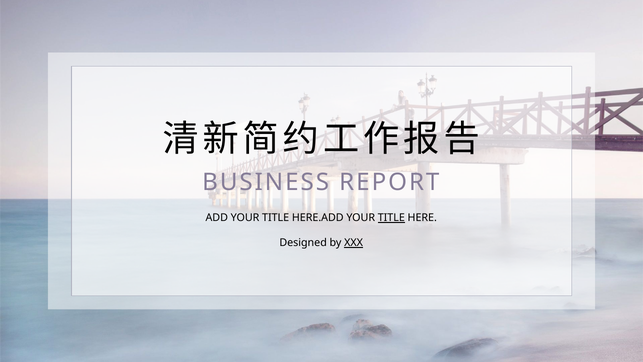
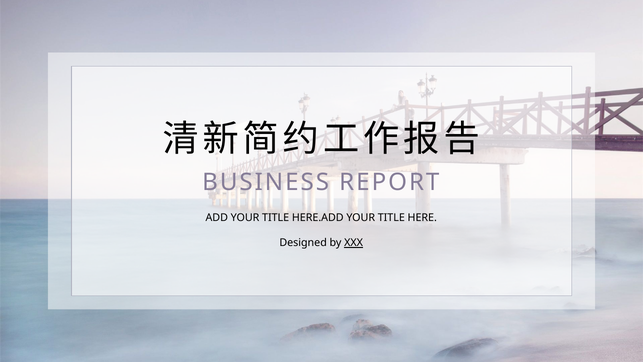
TITLE at (391, 218) underline: present -> none
